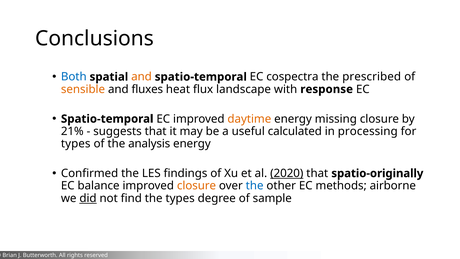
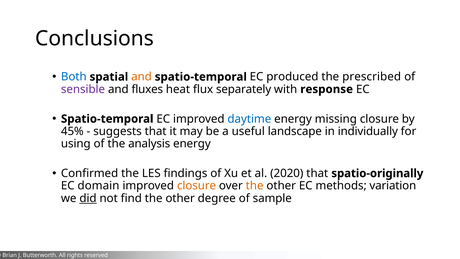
cospectra: cospectra -> produced
sensible colour: orange -> purple
landscape: landscape -> separately
daytime colour: orange -> blue
21%: 21% -> 45%
calculated: calculated -> landscape
processing: processing -> individually
types at (76, 144): types -> using
2020 underline: present -> none
balance: balance -> domain
the at (255, 186) colour: blue -> orange
airborne: airborne -> variation
find the types: types -> other
